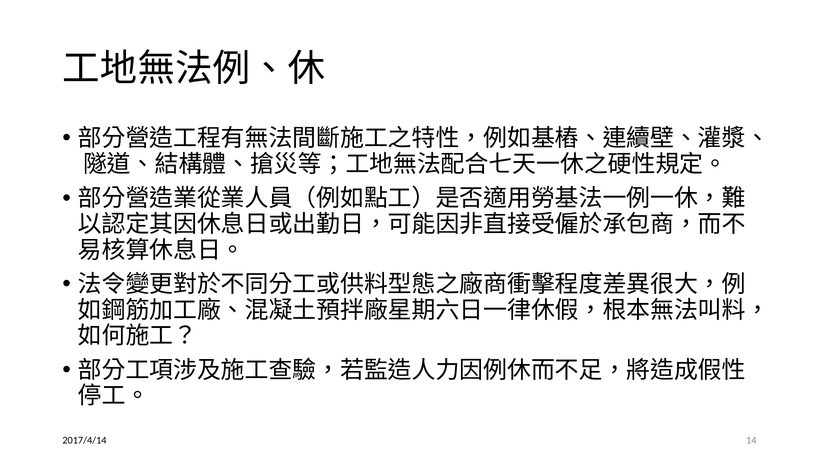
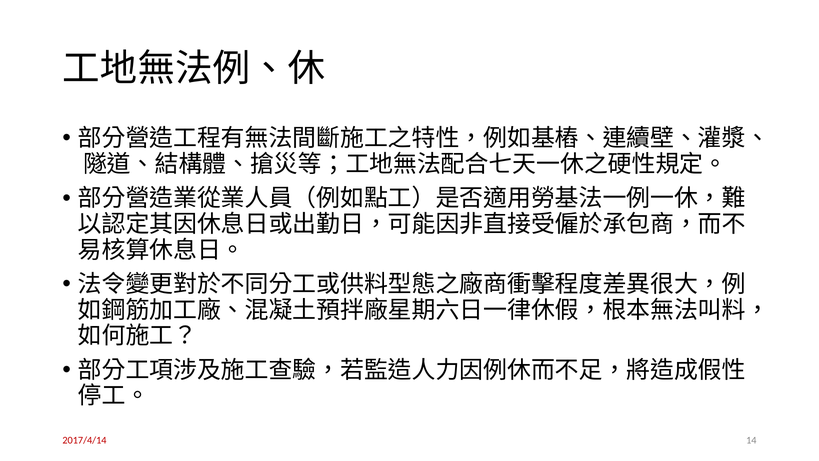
2017/4/14 colour: black -> red
